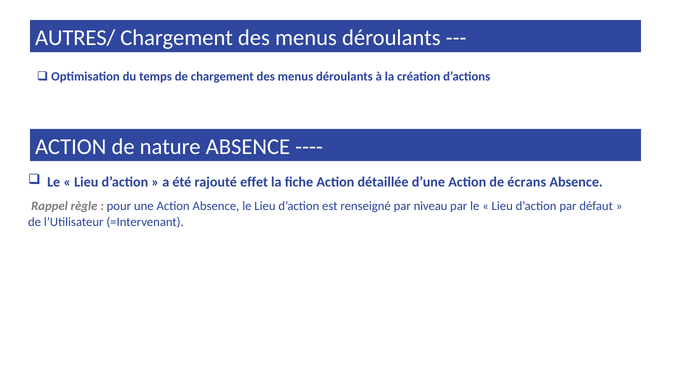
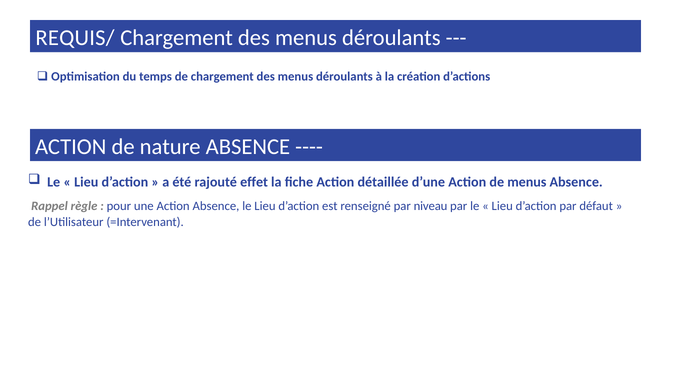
AUTRES/: AUTRES/ -> REQUIS/
de écrans: écrans -> menus
